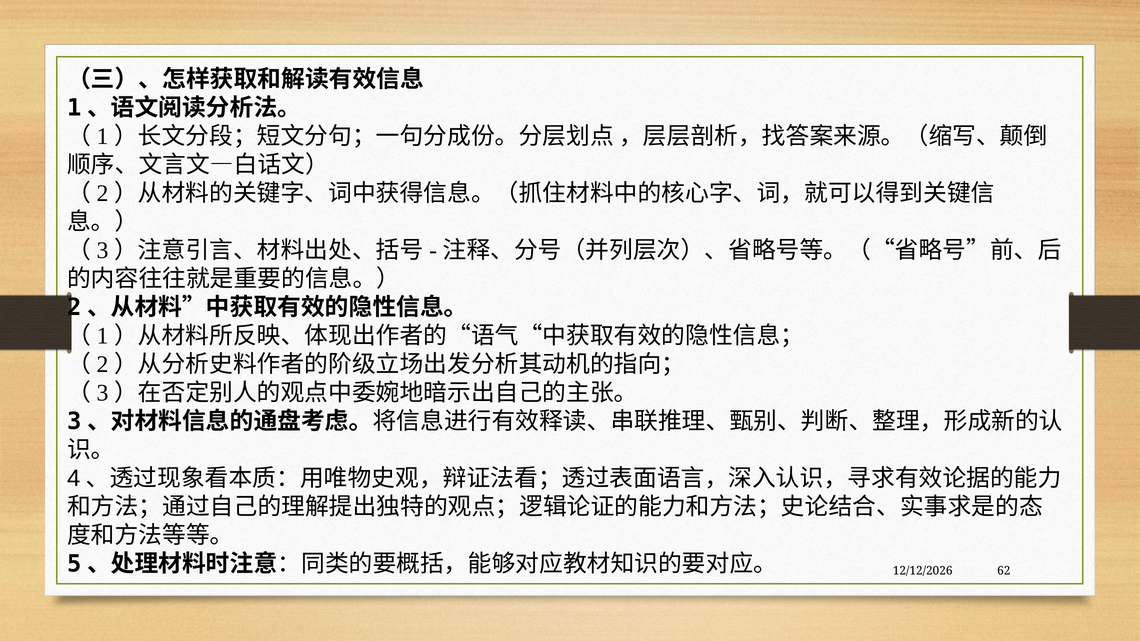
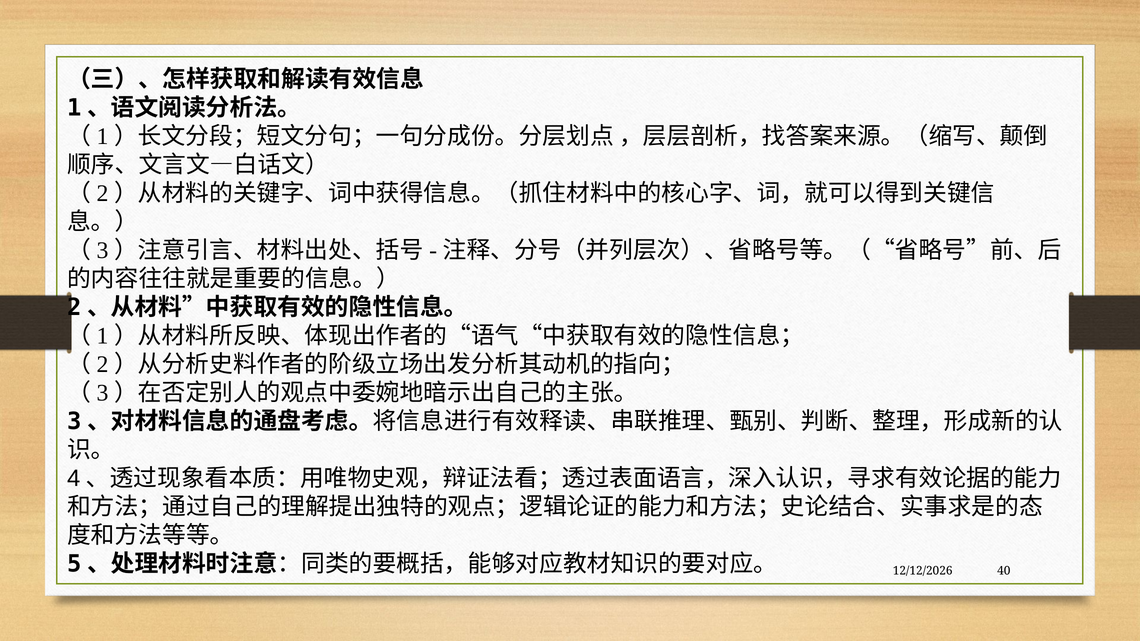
62: 62 -> 40
